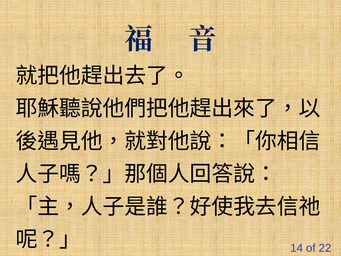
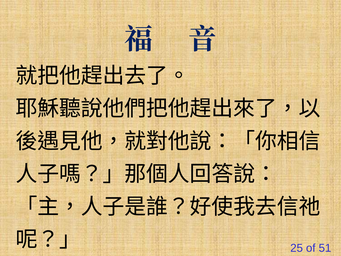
14: 14 -> 25
22: 22 -> 51
